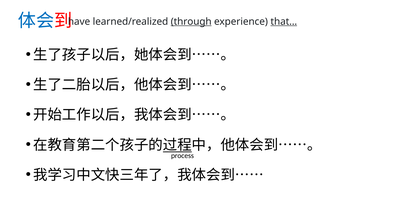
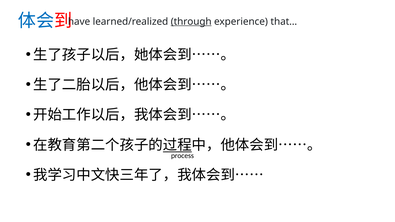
that… underline: present -> none
